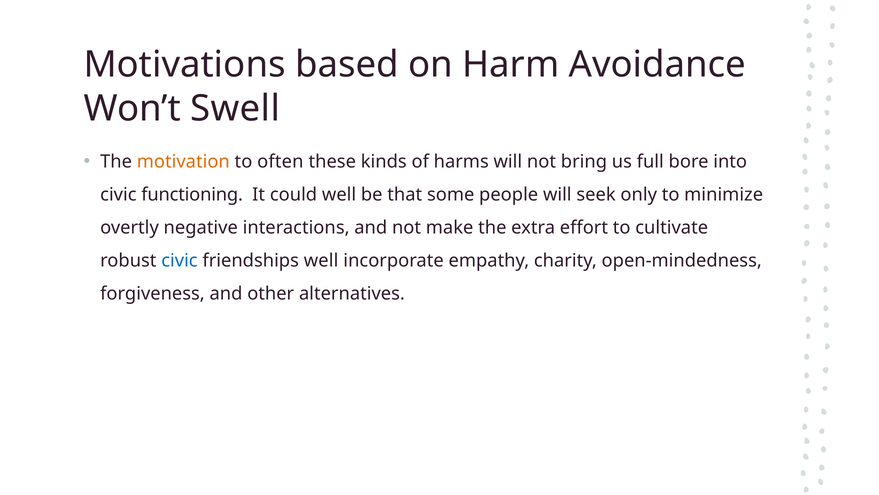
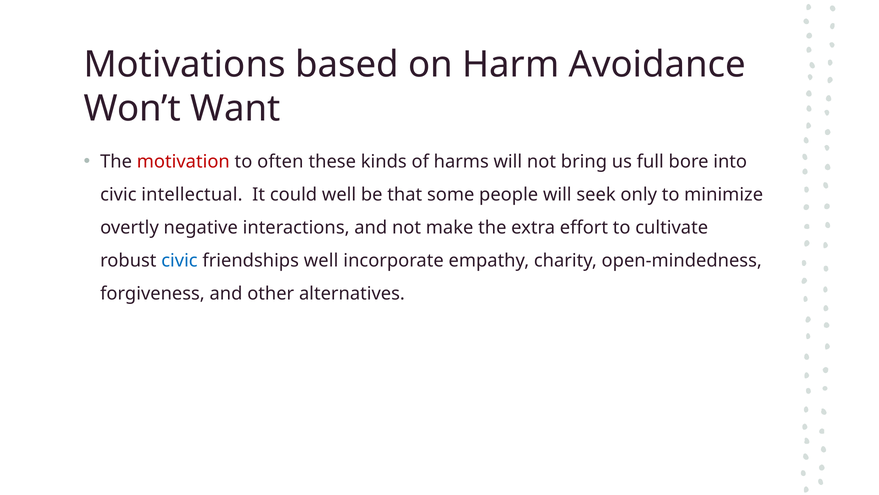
Swell: Swell -> Want
motivation colour: orange -> red
functioning: functioning -> intellectual
